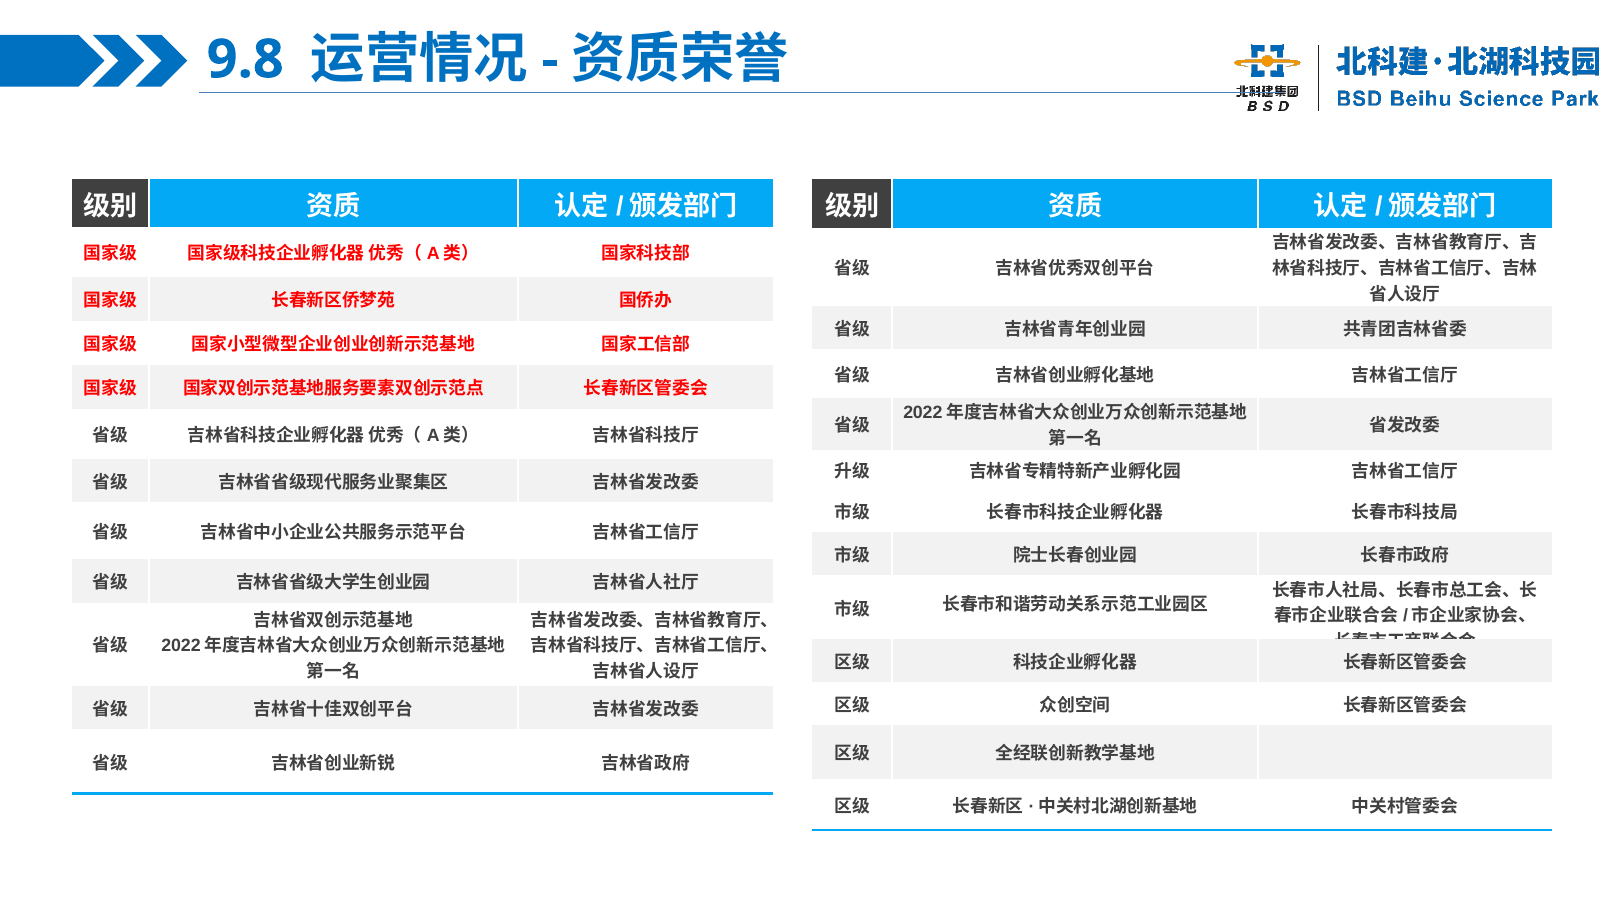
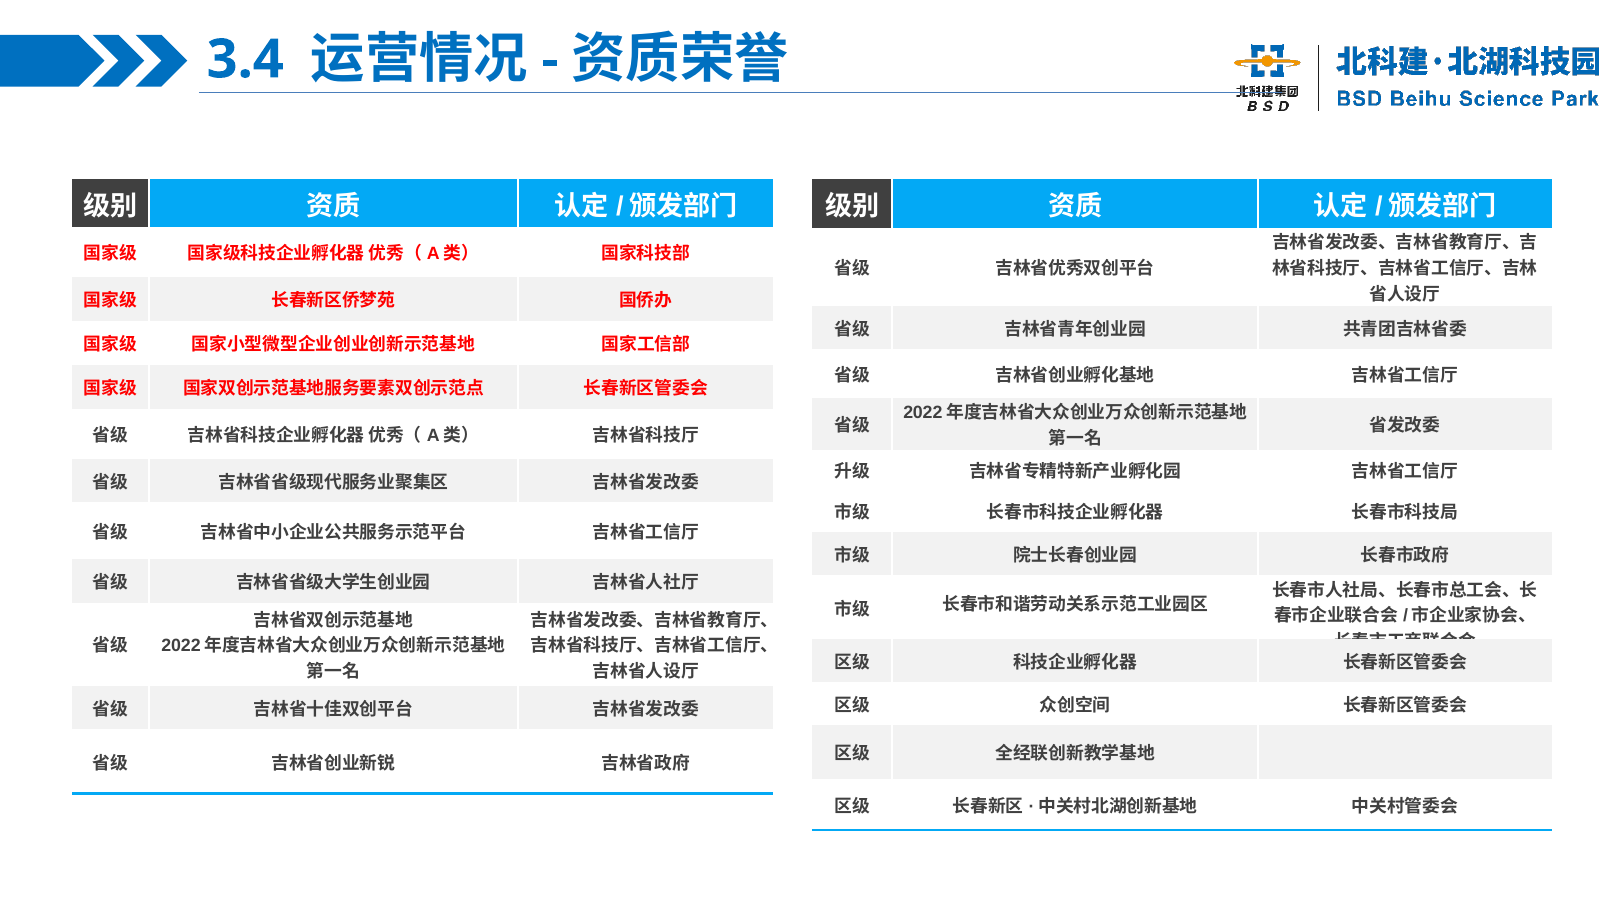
9.8: 9.8 -> 3.4
